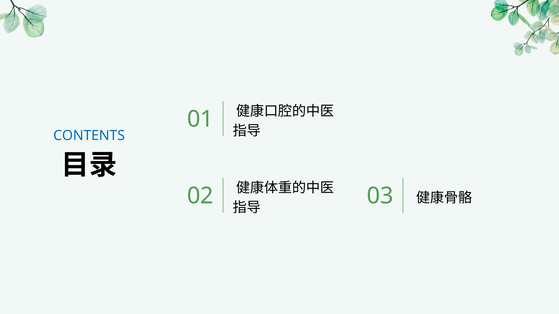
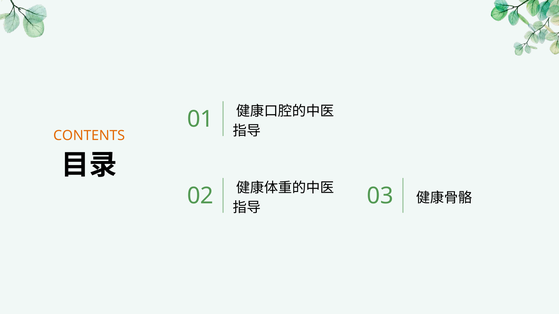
CONTENTS colour: blue -> orange
